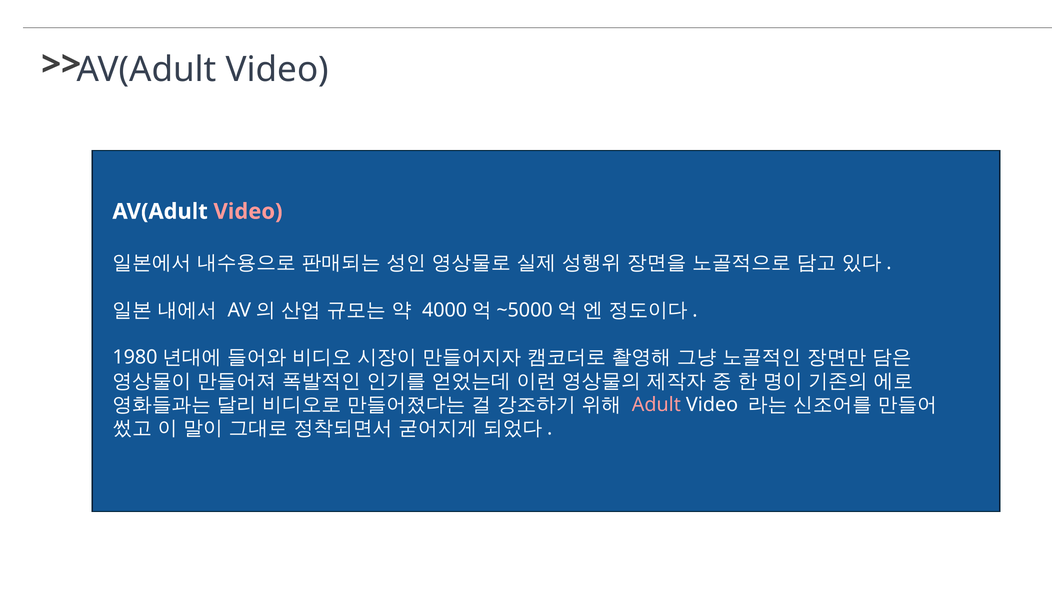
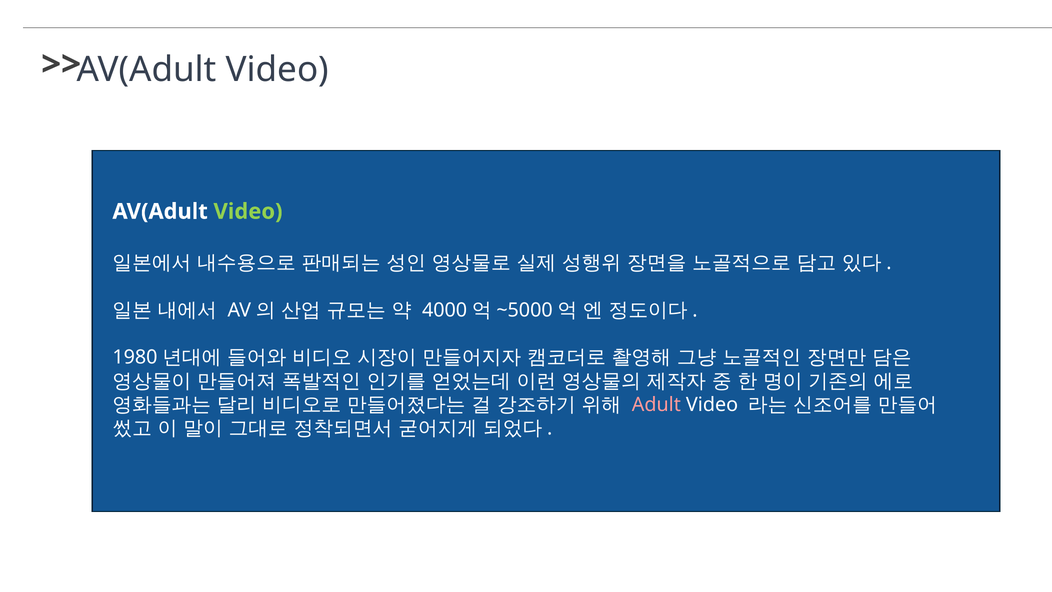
Video at (248, 211) colour: pink -> light green
